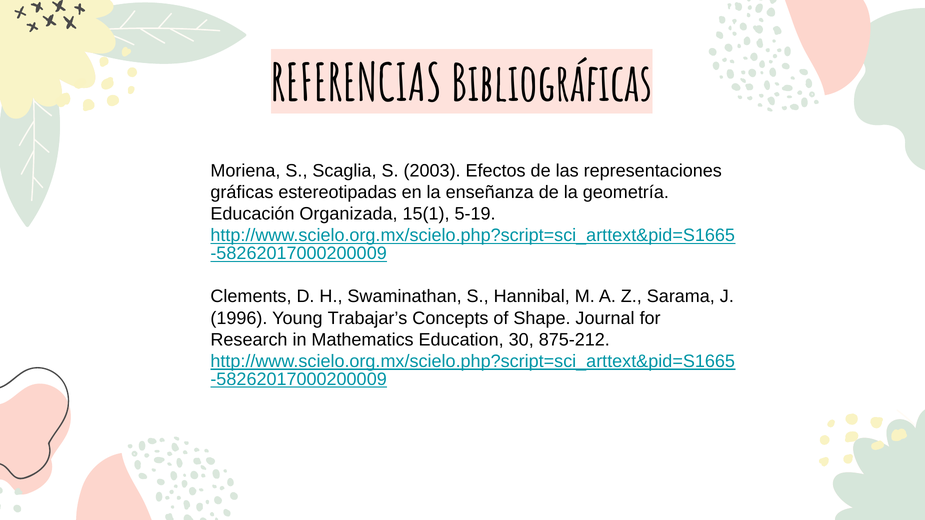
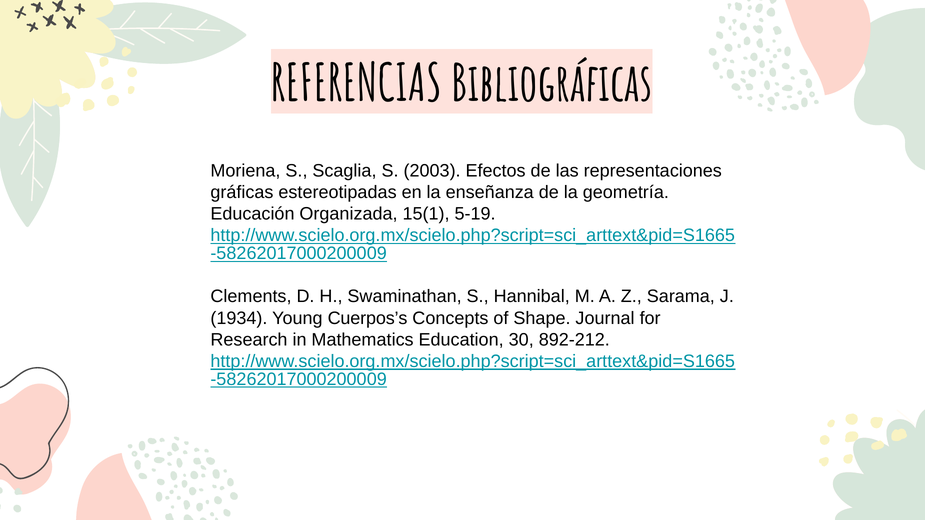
1996: 1996 -> 1934
Trabajar’s: Trabajar’s -> Cuerpos’s
875-212: 875-212 -> 892-212
